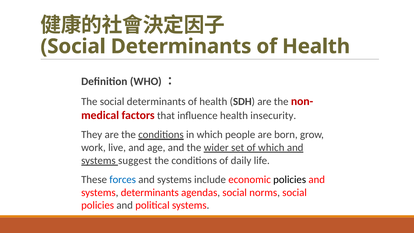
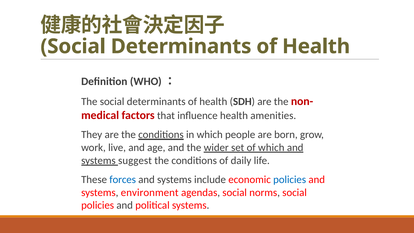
insecurity: insecurity -> amenities
policies at (290, 179) colour: black -> blue
systems determinants: determinants -> environment
